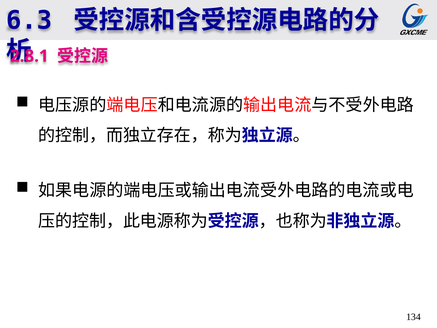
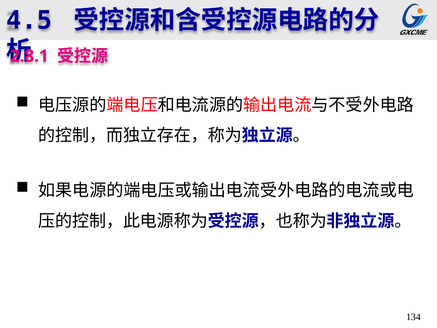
6.3: 6.3 -> 4.5
